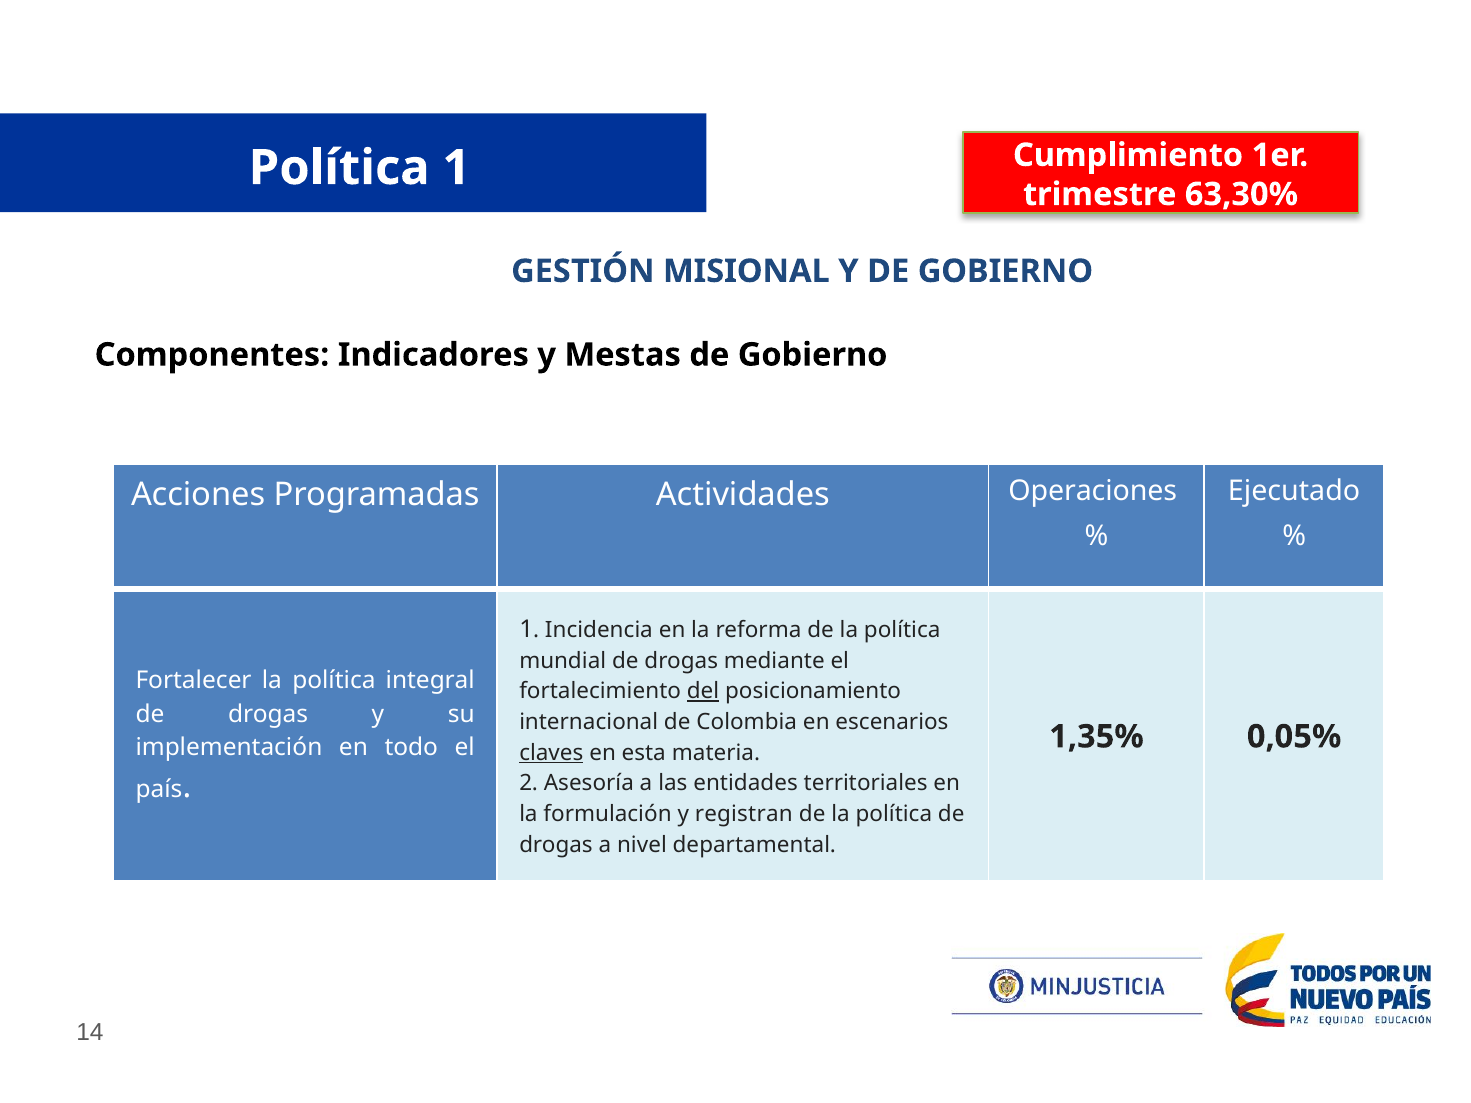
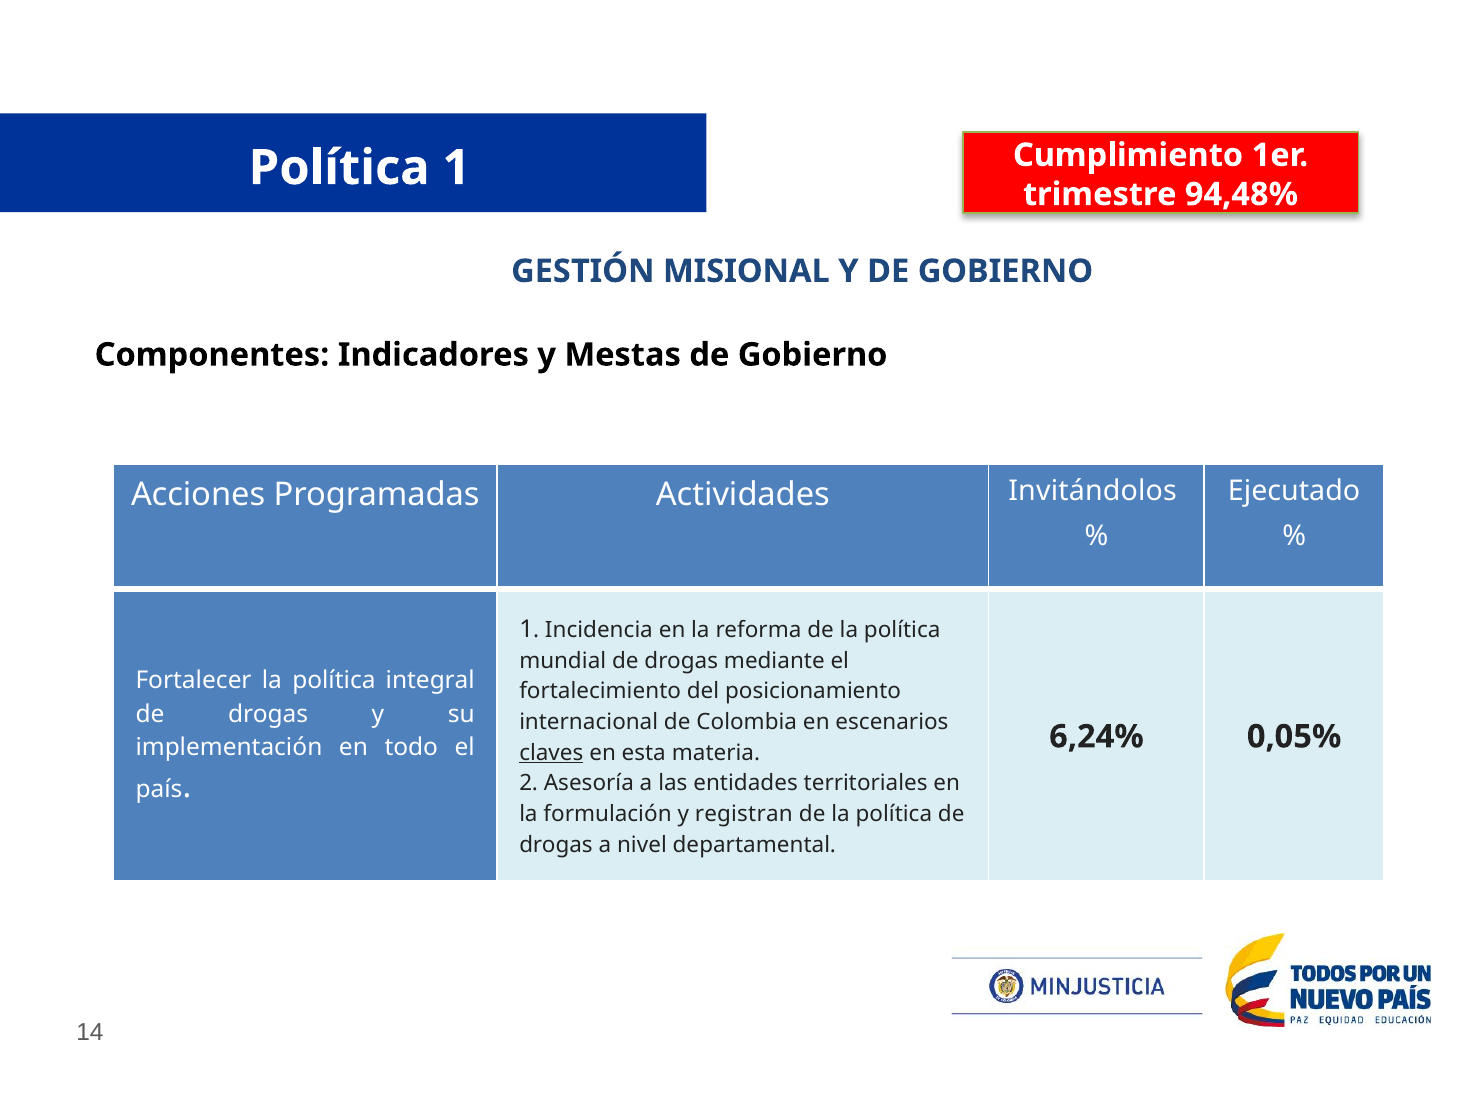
63,30%: 63,30% -> 94,48%
Operaciones: Operaciones -> Invitándolos
del underline: present -> none
1,35%: 1,35% -> 6,24%
